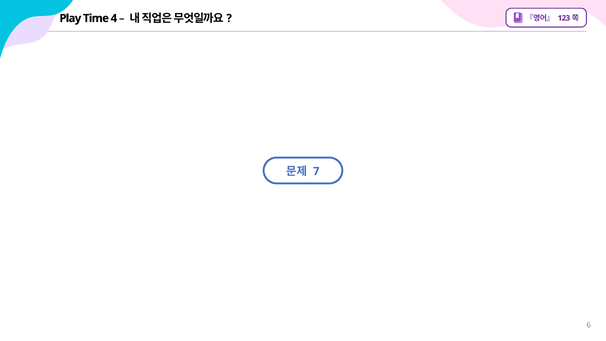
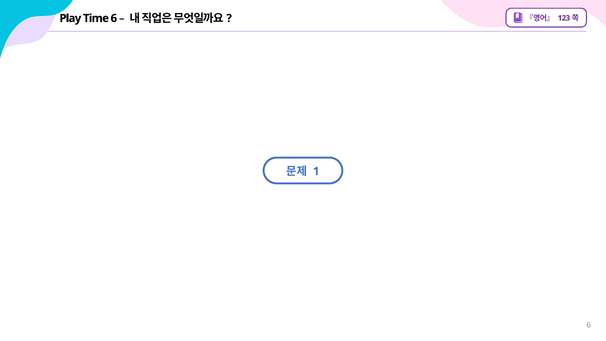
Time 4: 4 -> 6
7: 7 -> 1
